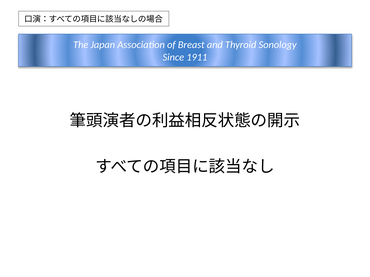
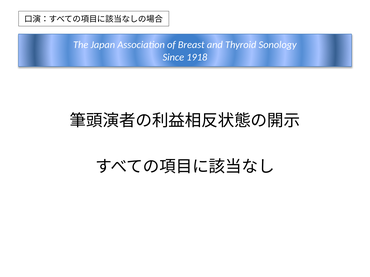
1911: 1911 -> 1918
